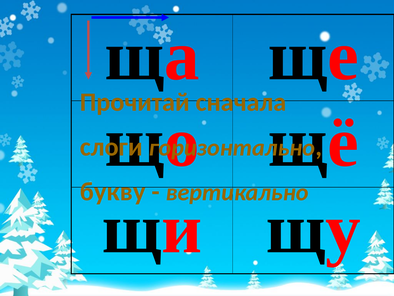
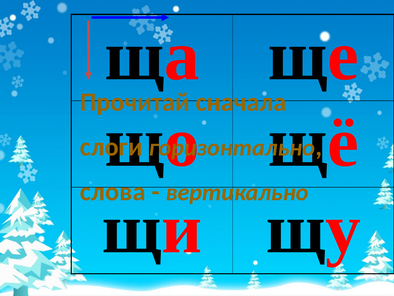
букву: букву -> слова
